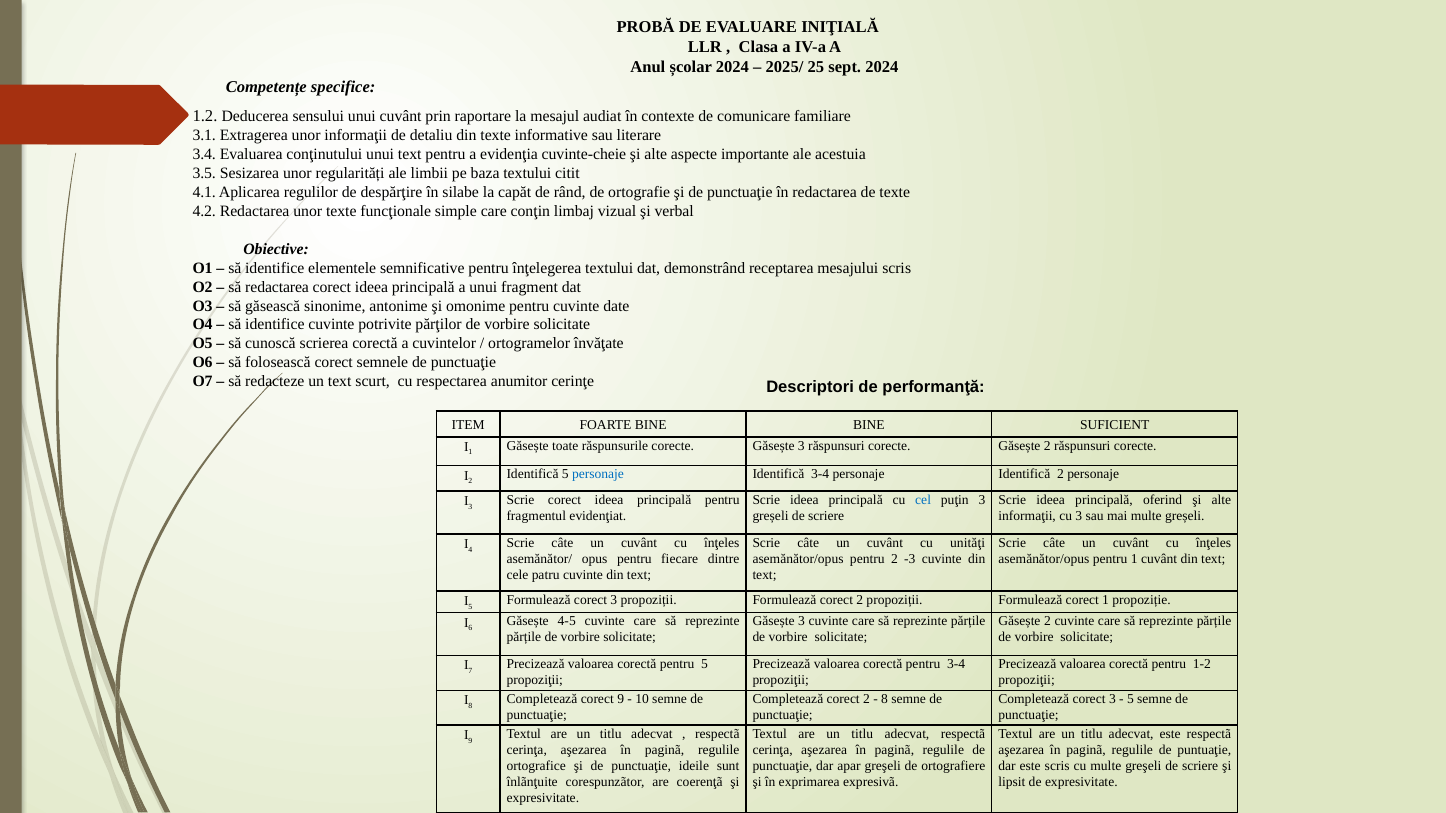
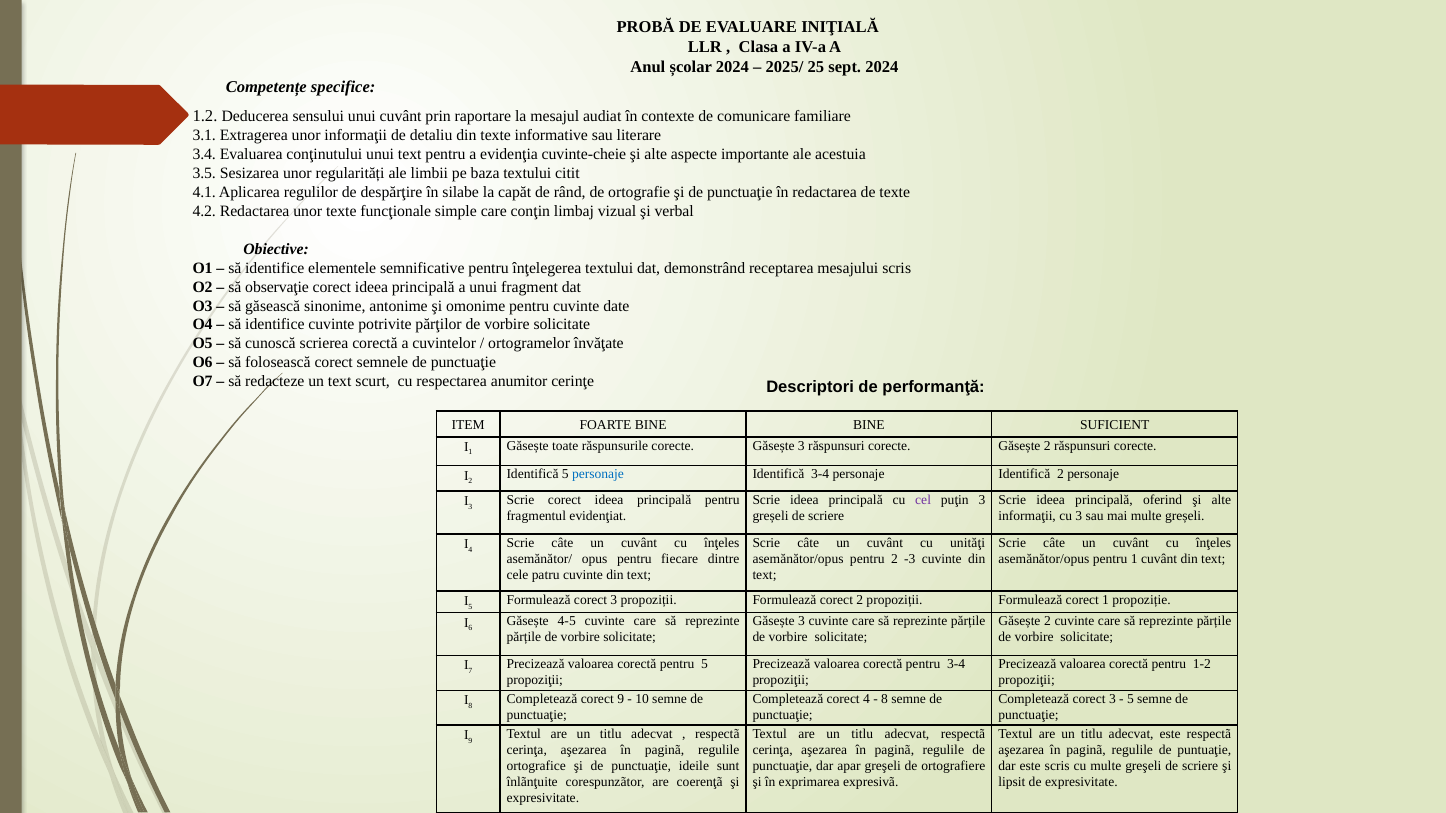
să redactarea: redactarea -> observaţie
cel colour: blue -> purple
Completează corect 2: 2 -> 4
